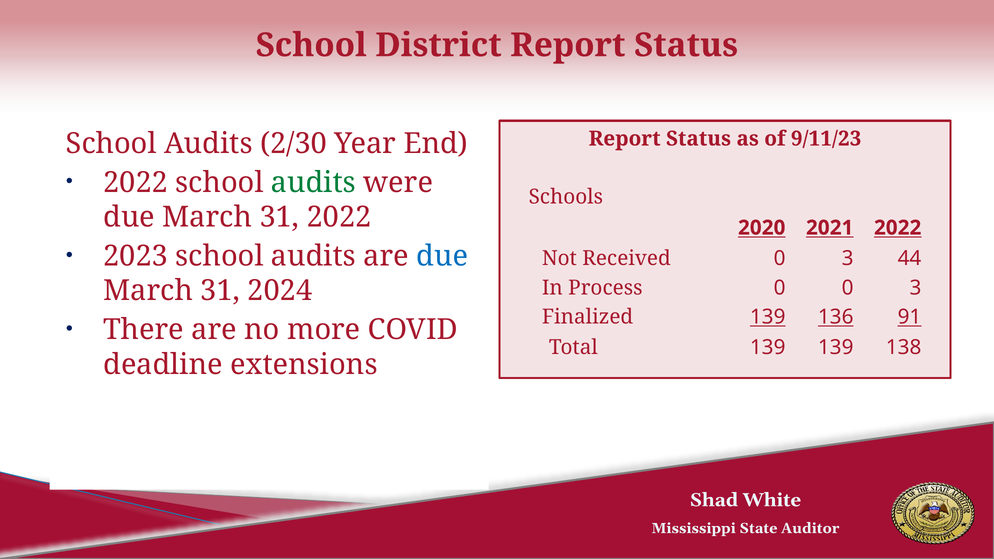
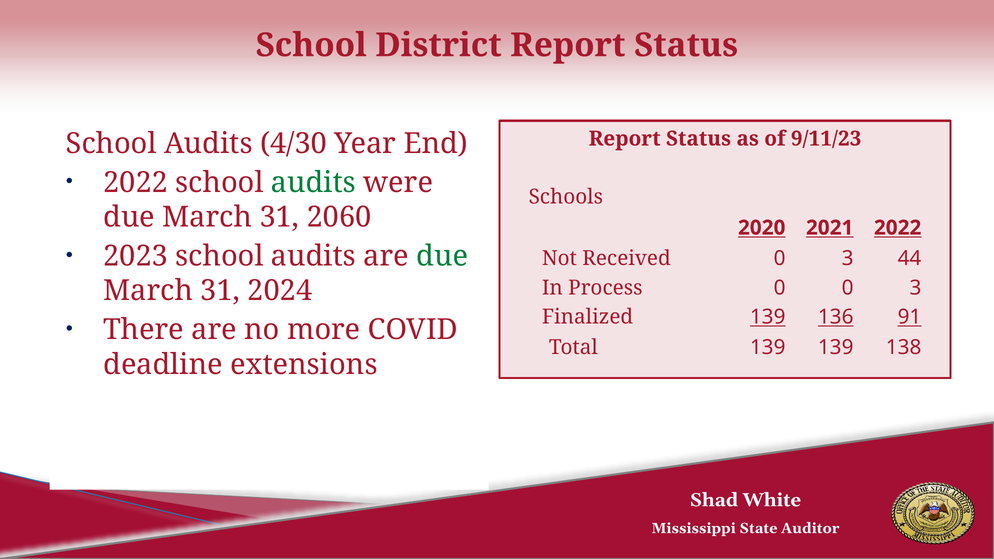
2/30: 2/30 -> 4/30
31 2022: 2022 -> 2060
due at (442, 256) colour: blue -> green
